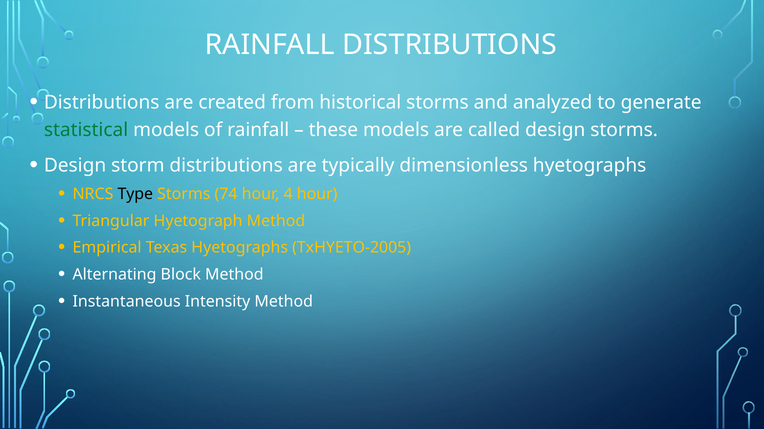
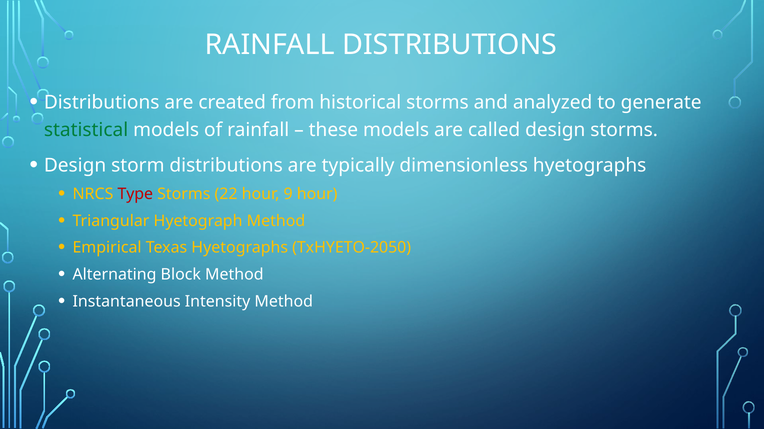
Type colour: black -> red
74: 74 -> 22
4: 4 -> 9
TxHYETO-2005: TxHYETO-2005 -> TxHYETO-2050
